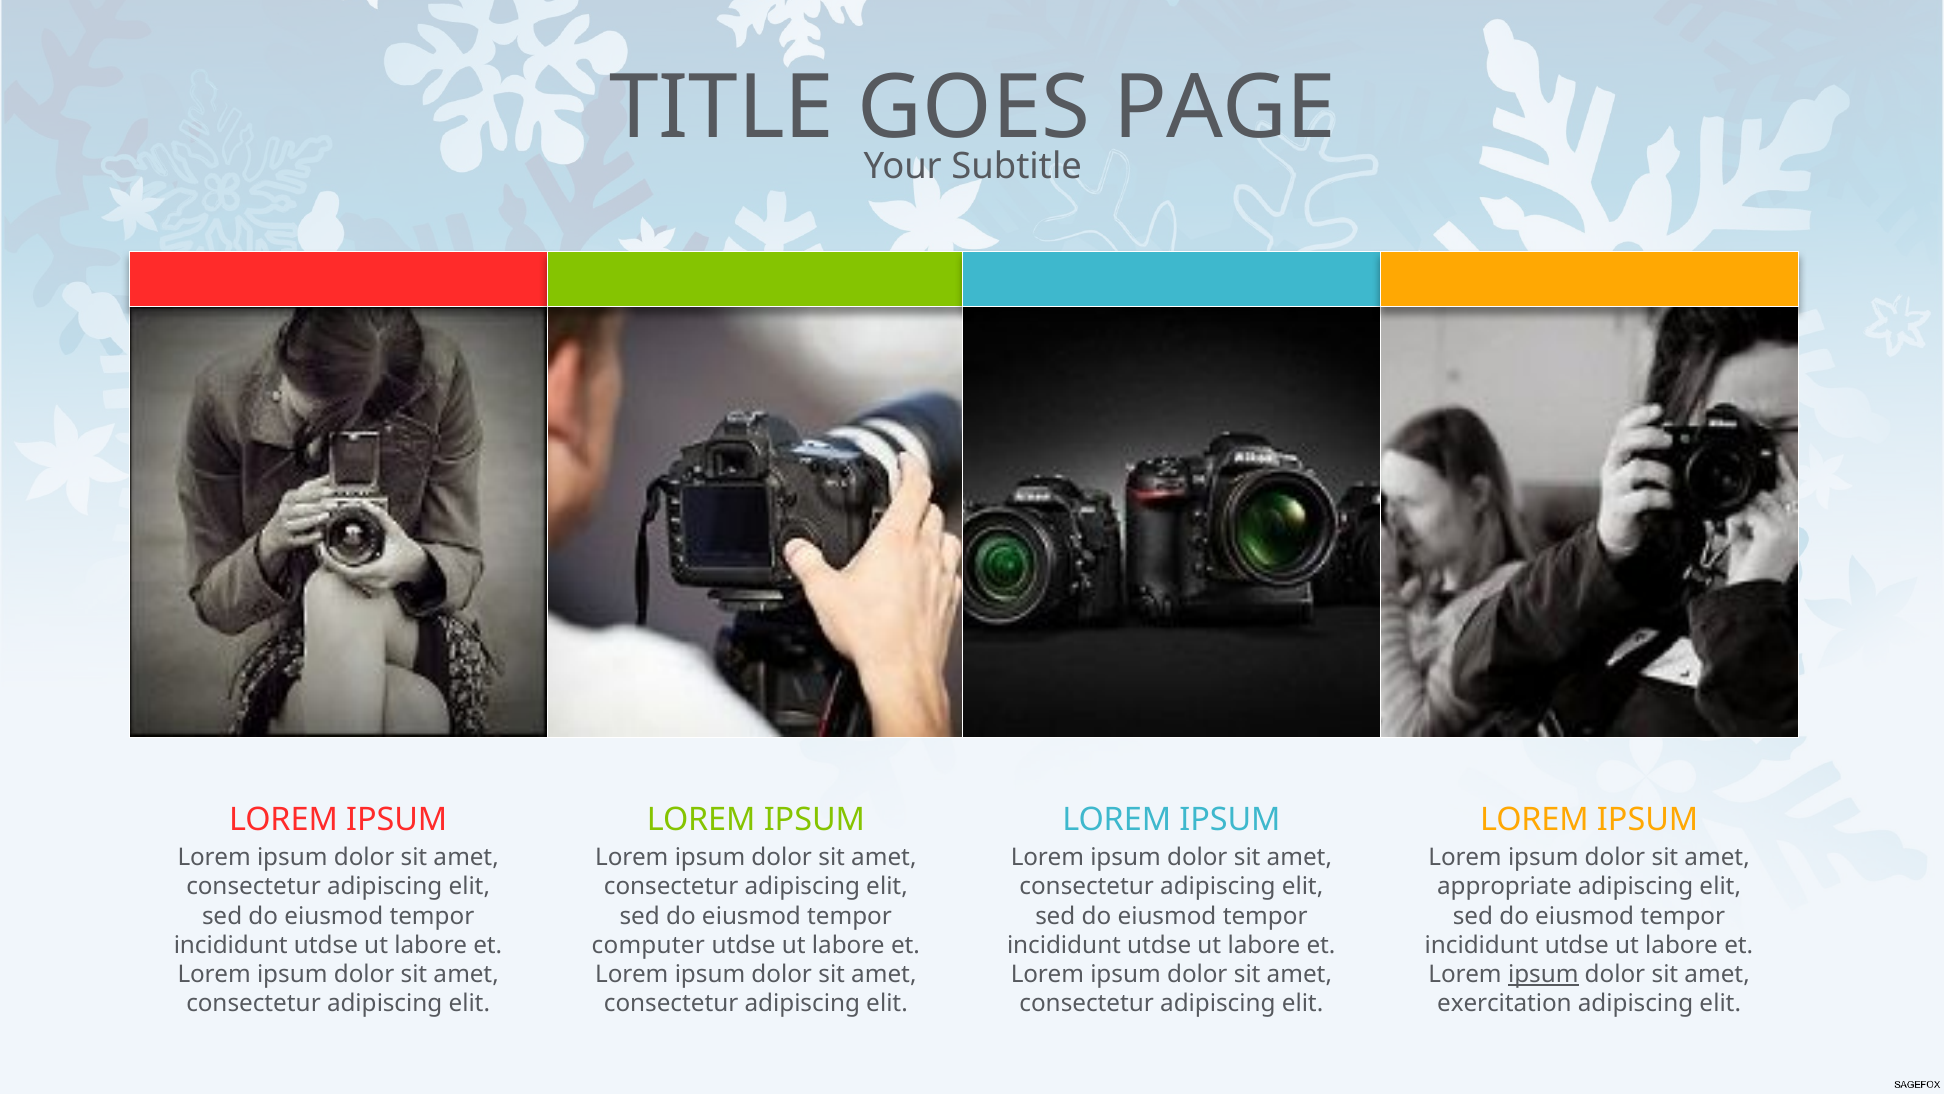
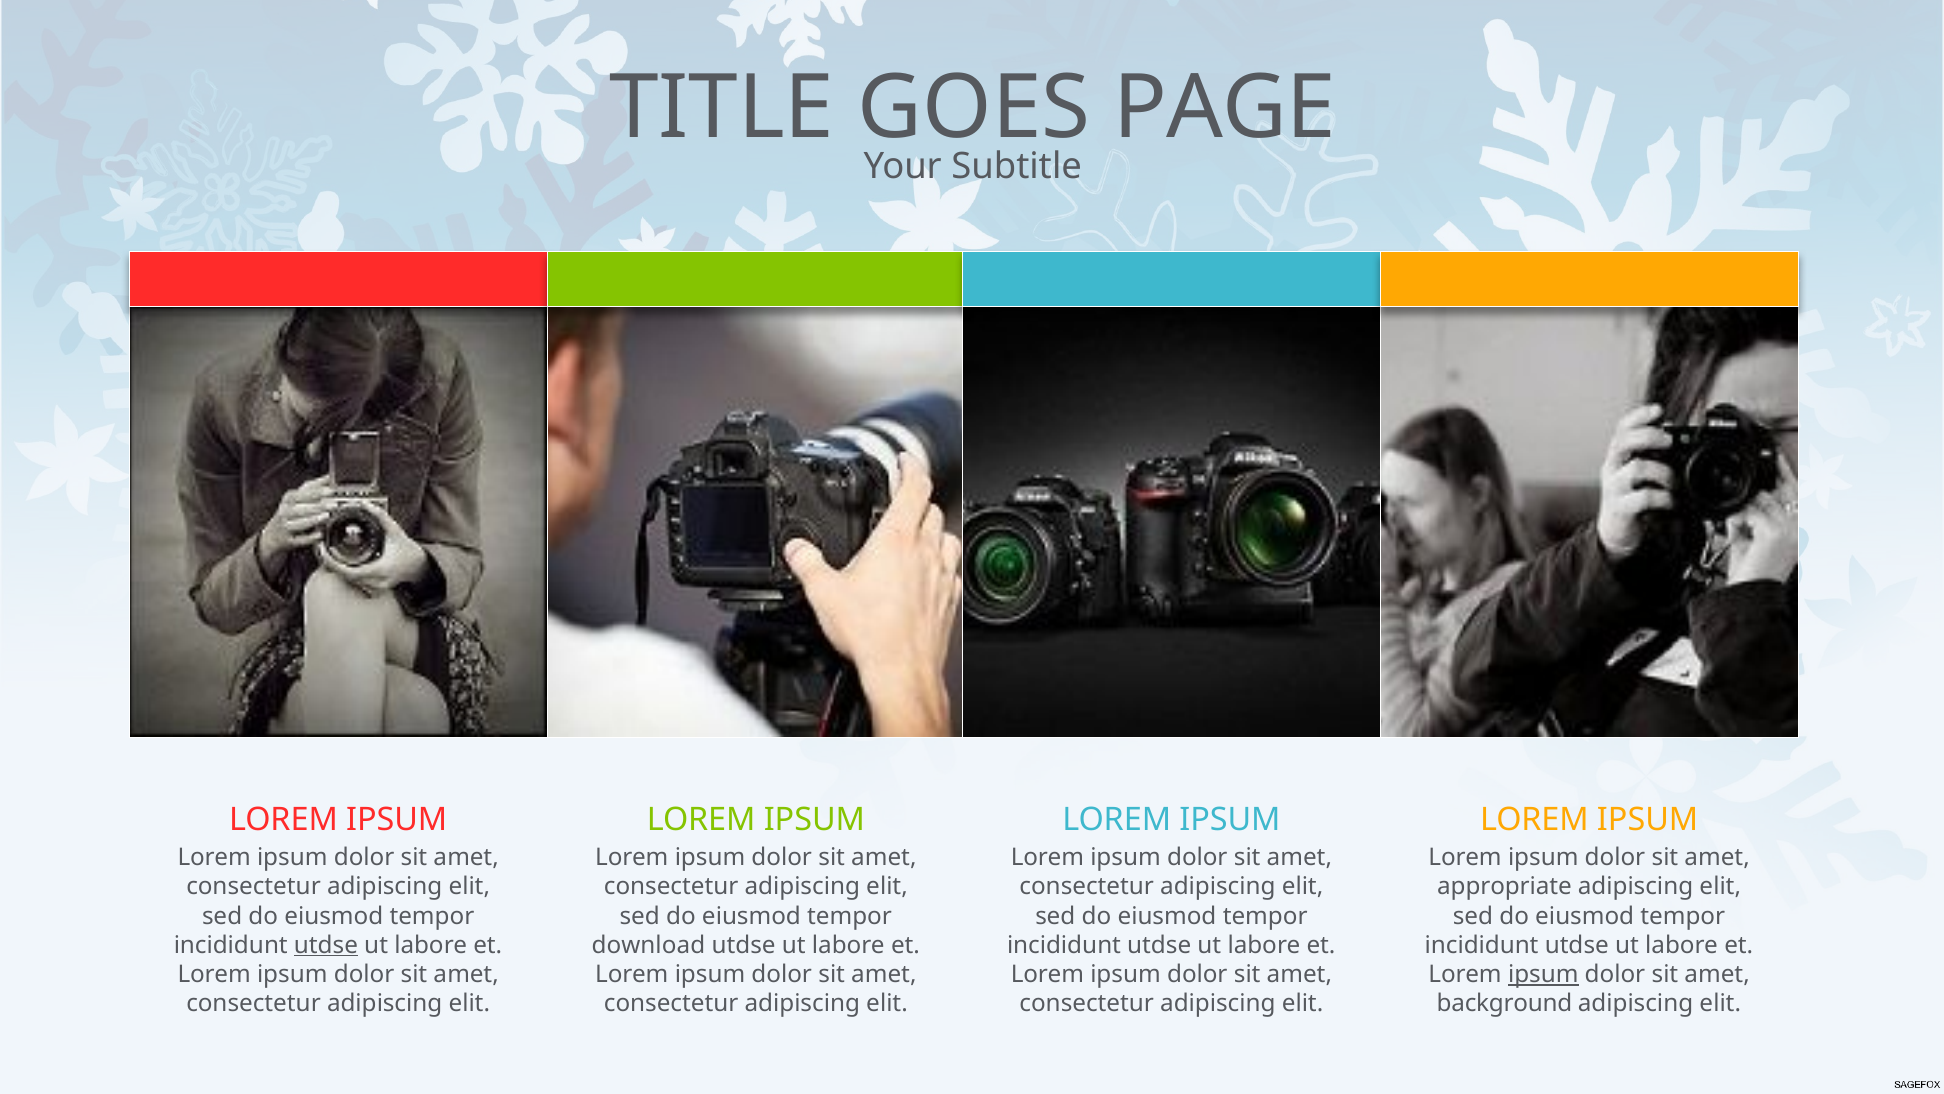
utdse at (326, 945) underline: none -> present
computer: computer -> download
exercitation: exercitation -> background
